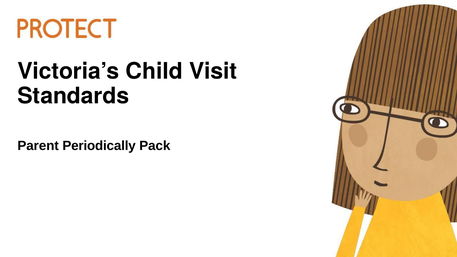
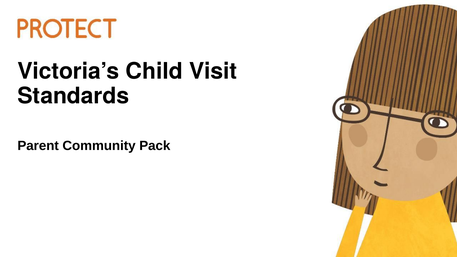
Periodically: Periodically -> Community
